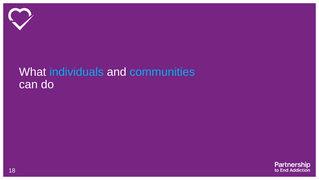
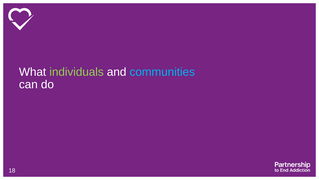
individuals colour: light blue -> light green
